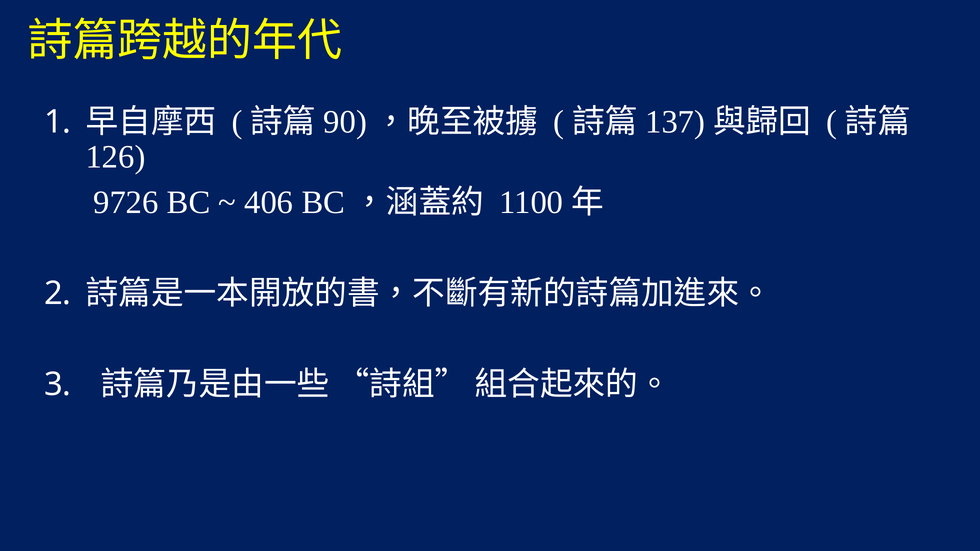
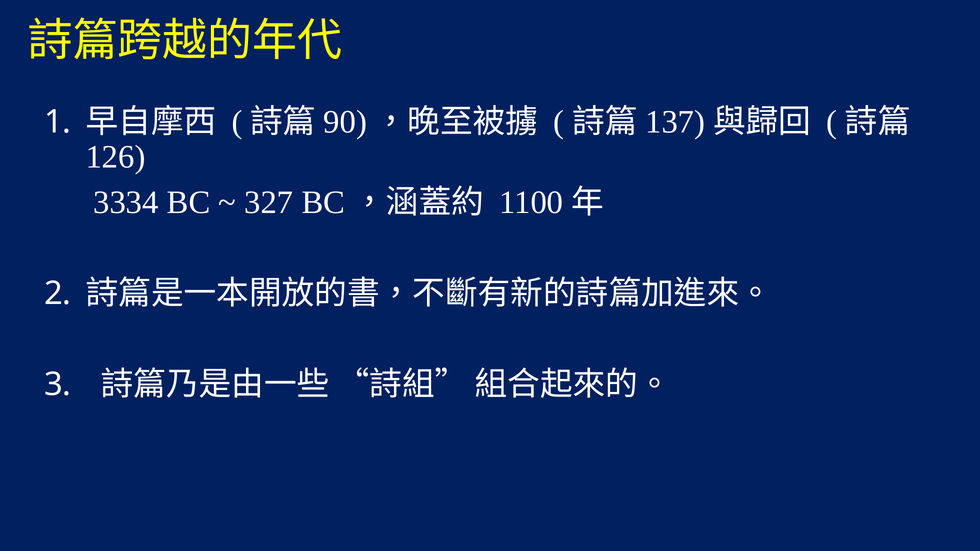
9726: 9726 -> 3334
406: 406 -> 327
